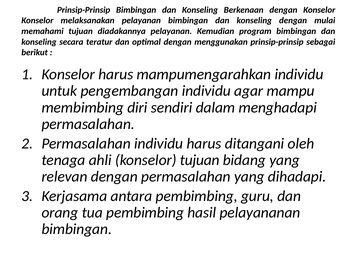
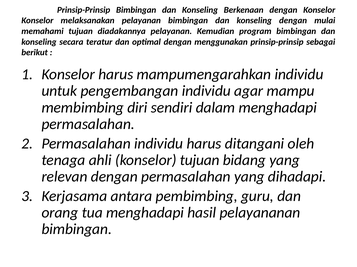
tua pembimbing: pembimbing -> menghadapi
